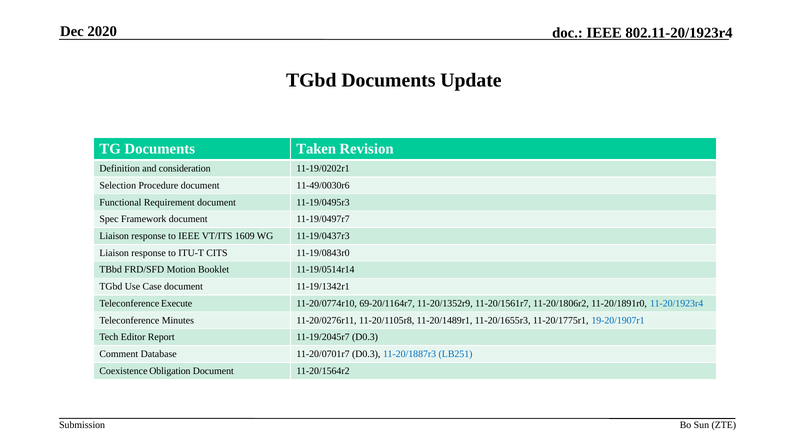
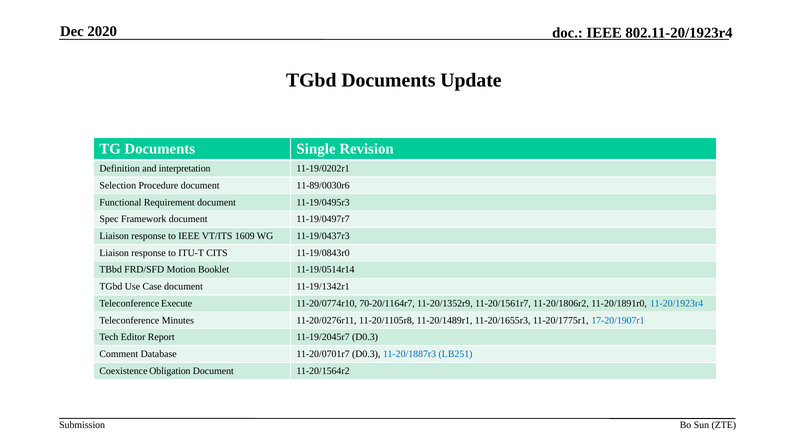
Taken: Taken -> Single
consideration: consideration -> interpretation
11-49/0030r6: 11-49/0030r6 -> 11-89/0030r6
69-20/1164r7: 69-20/1164r7 -> 70-20/1164r7
19-20/1907r1: 19-20/1907r1 -> 17-20/1907r1
